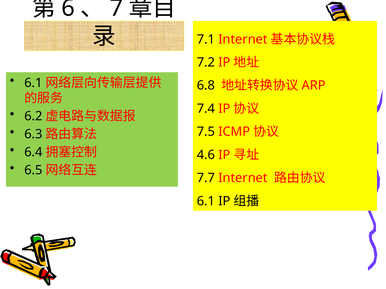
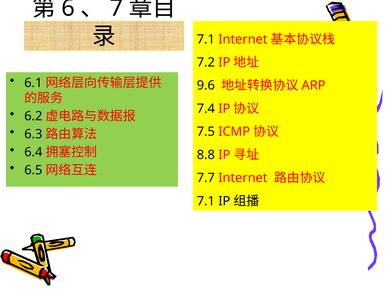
6.8: 6.8 -> 9.6
4.6: 4.6 -> 8.8
6.1 at (206, 201): 6.1 -> 7.1
